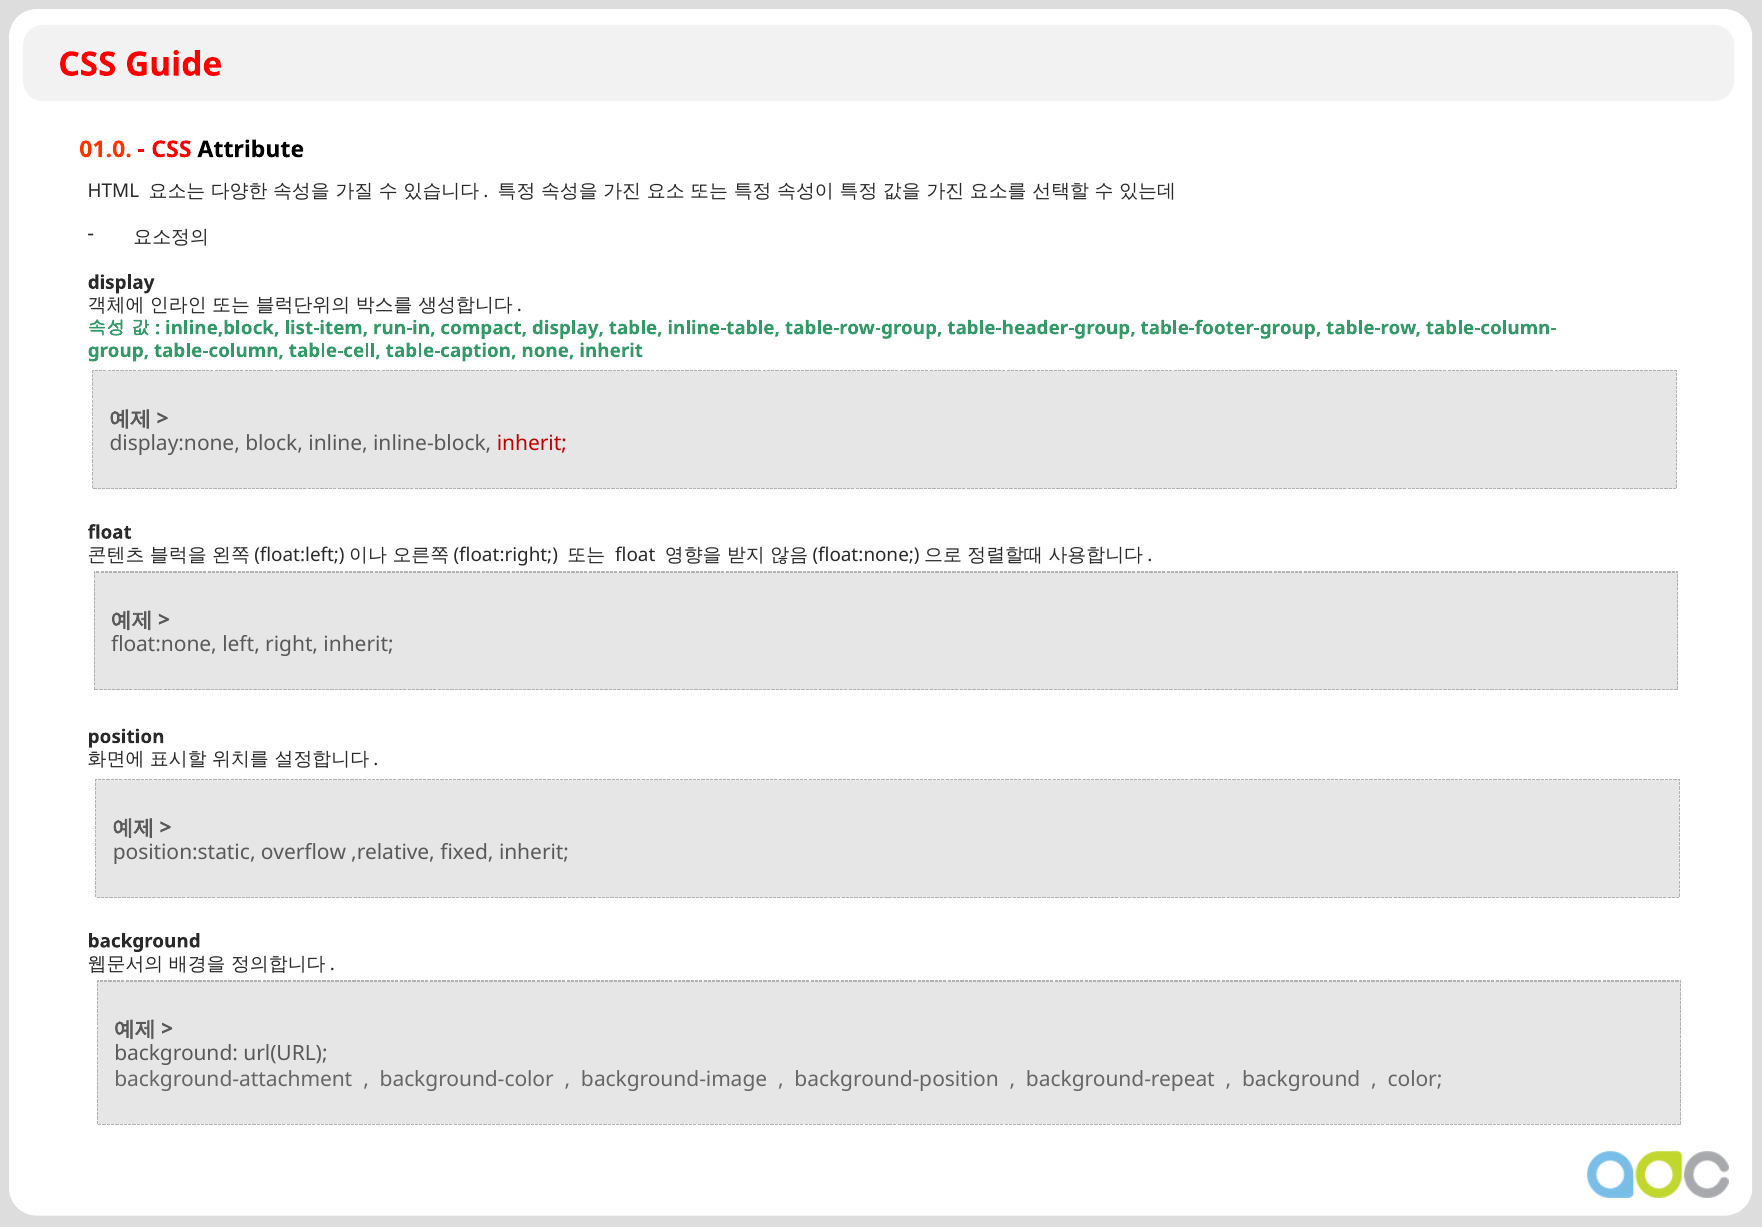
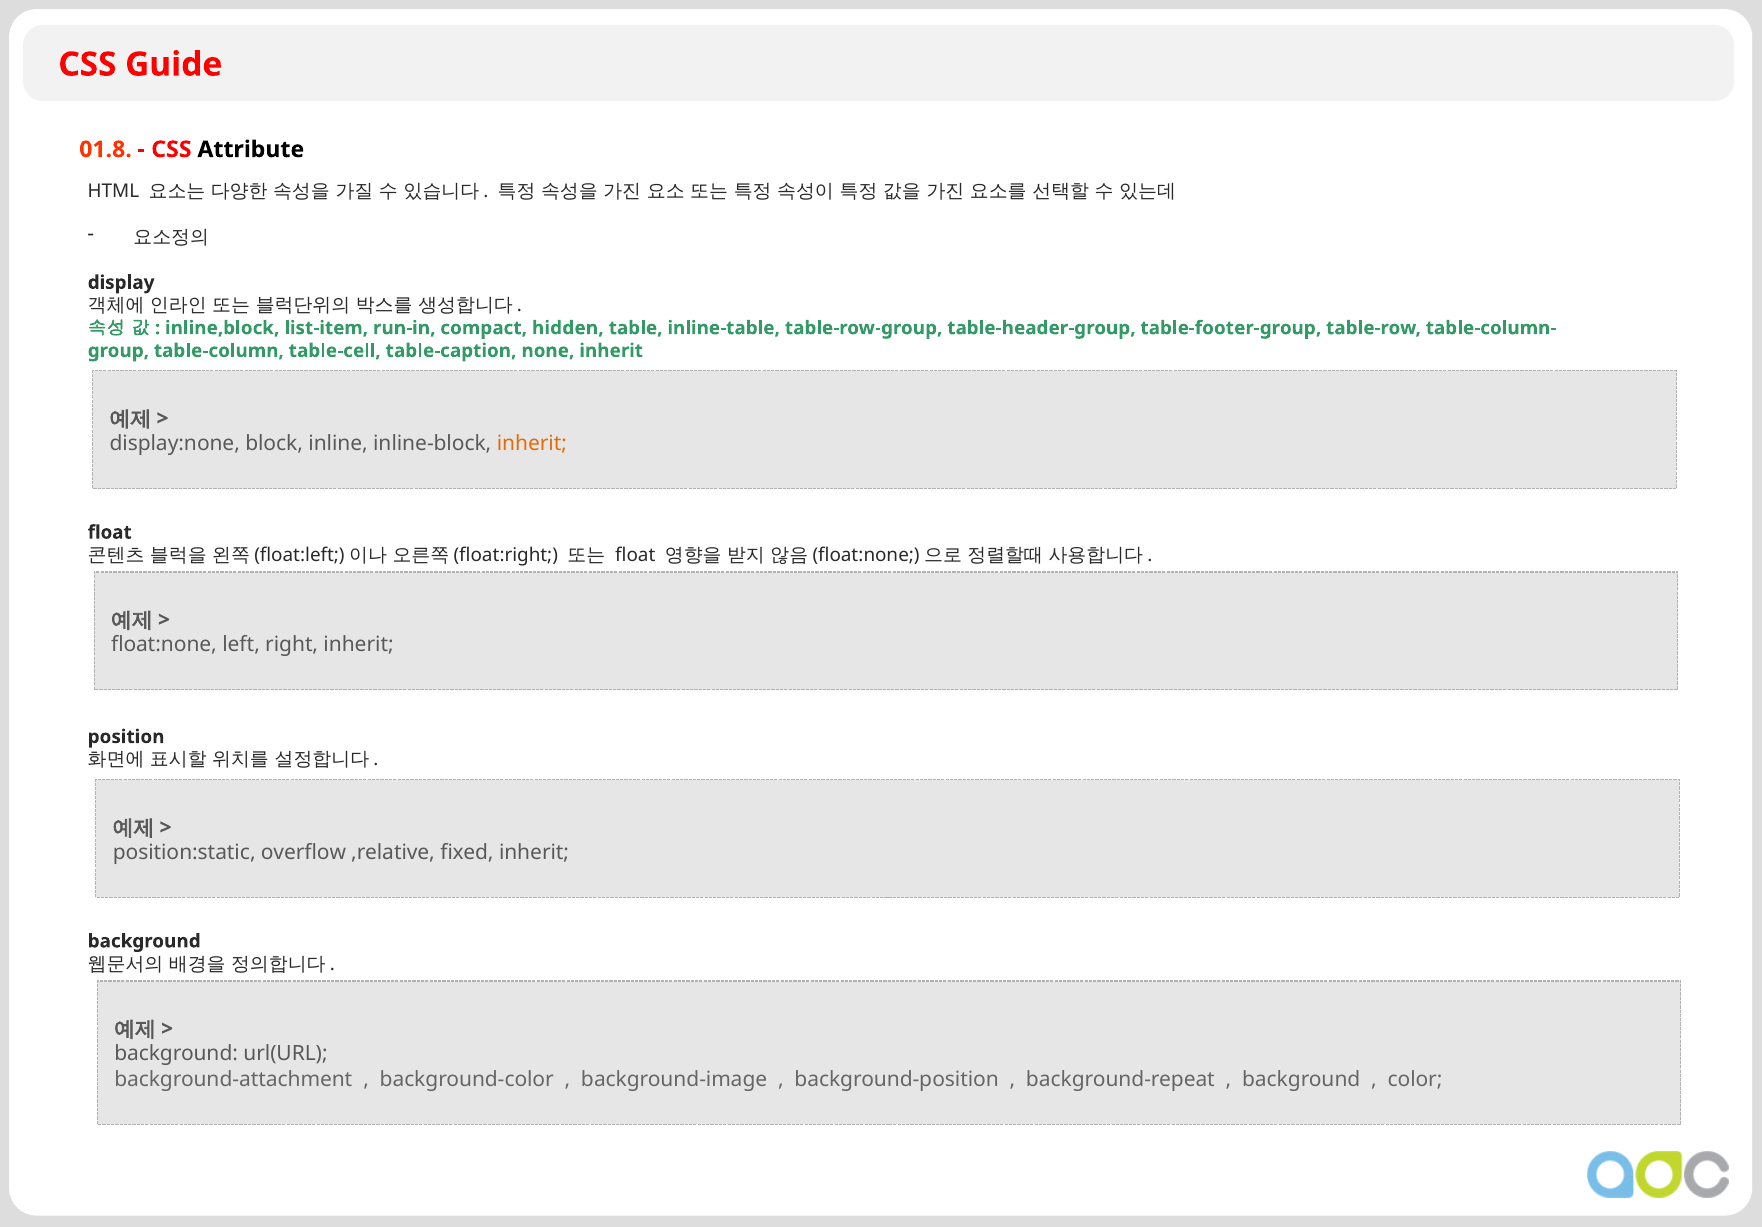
01.0: 01.0 -> 01.8
compact display: display -> hidden
inherit at (532, 444) colour: red -> orange
